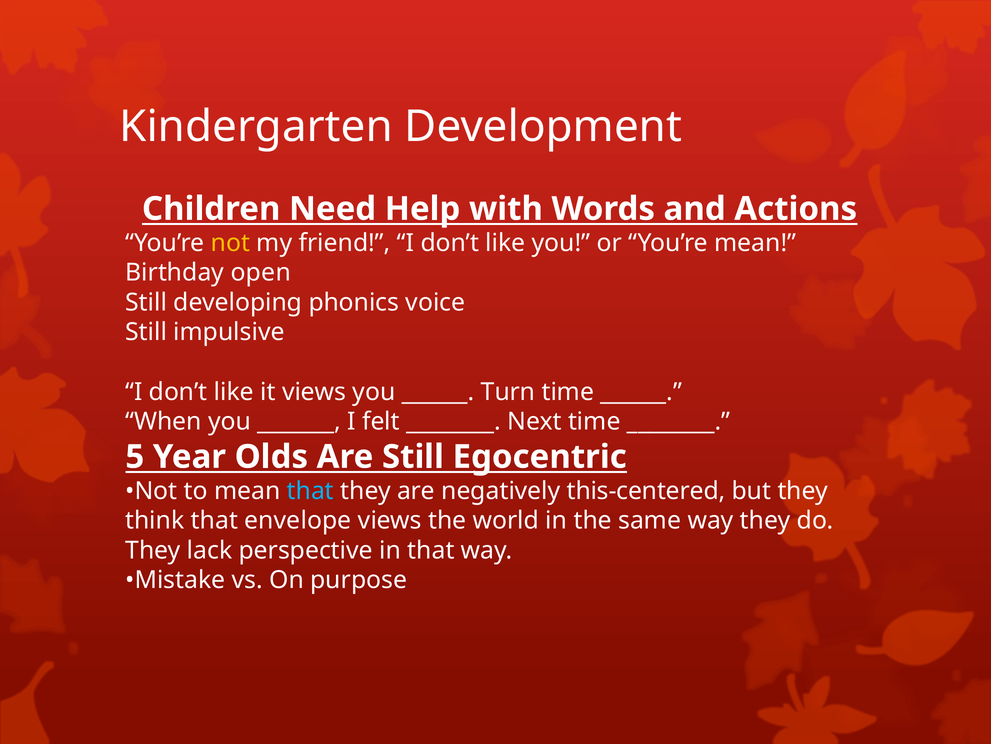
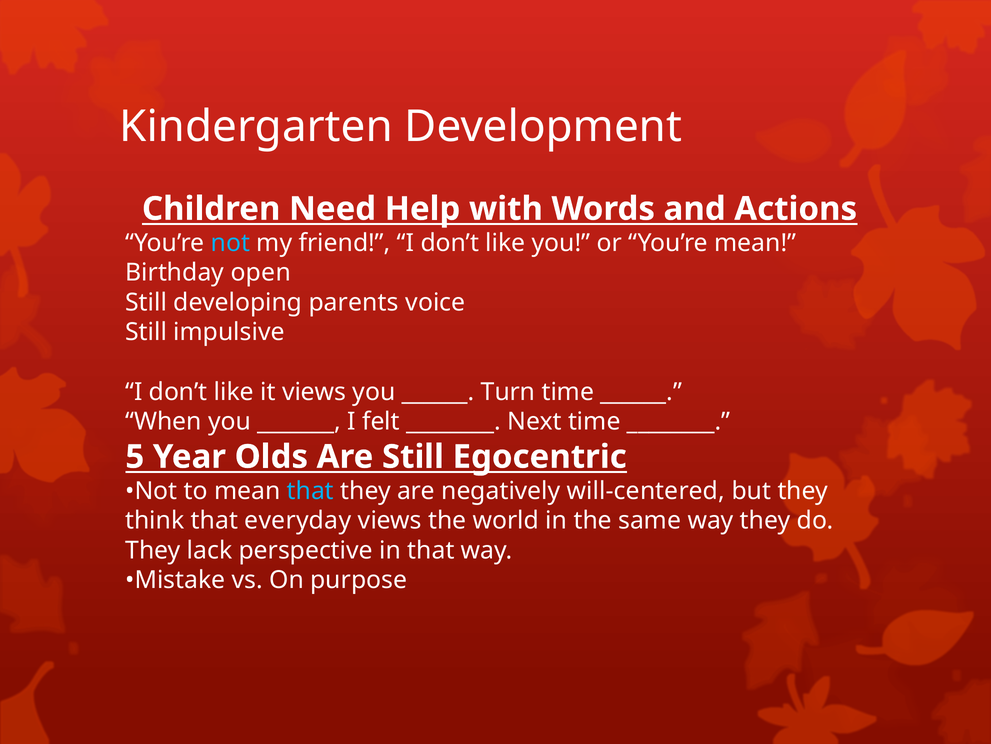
not at (230, 243) colour: yellow -> light blue
phonics: phonics -> parents
this-centered: this-centered -> will-centered
envelope: envelope -> everyday
